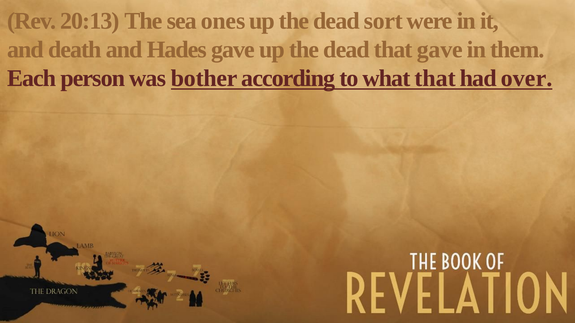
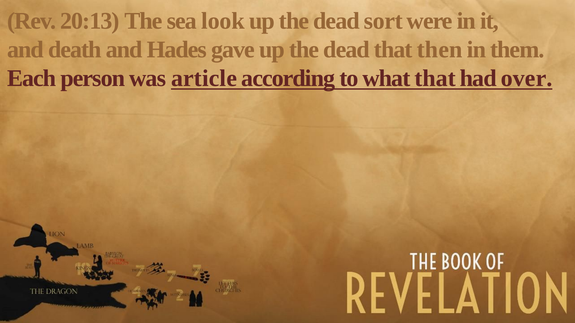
ones: ones -> look
that gave: gave -> then
bother: bother -> article
